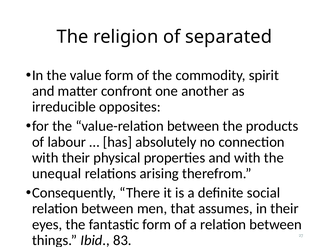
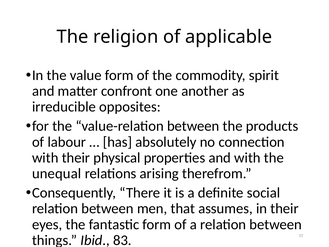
separated: separated -> applicable
